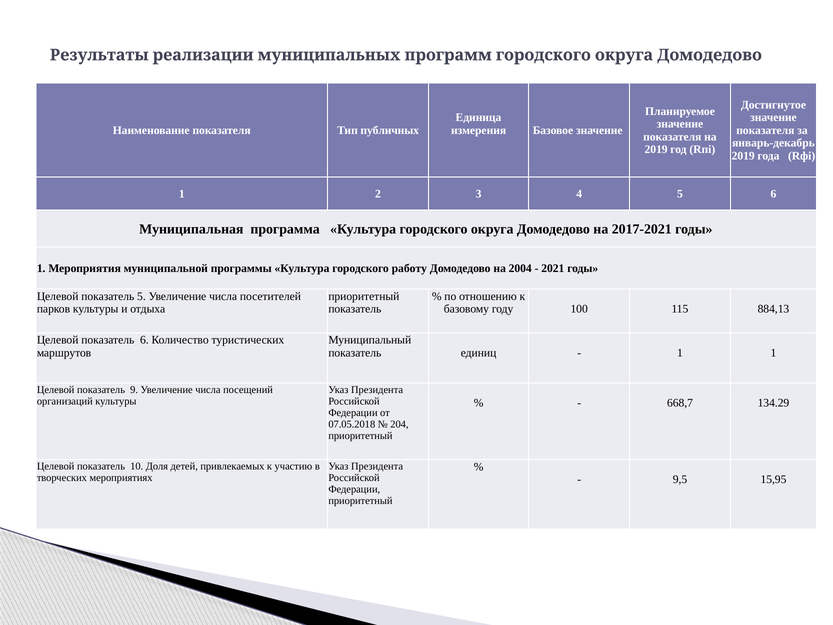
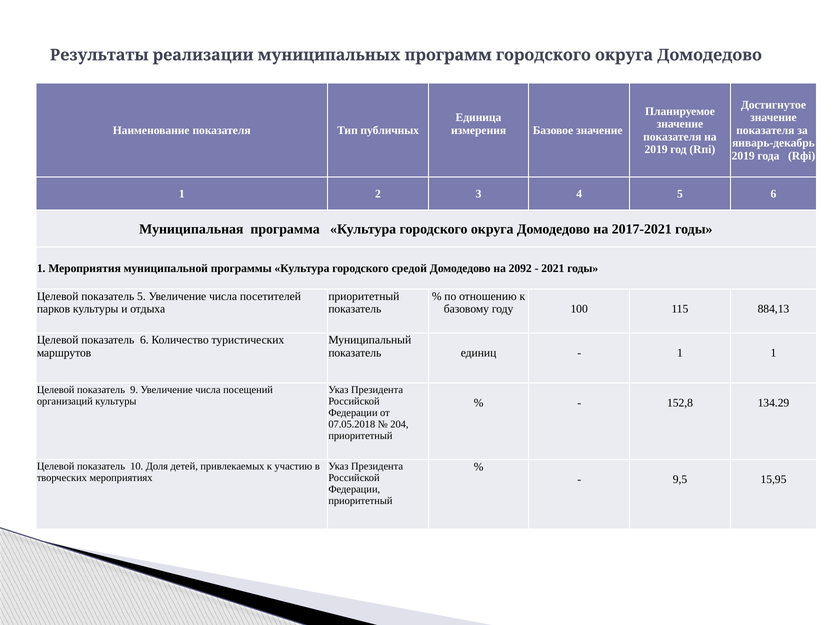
работу: работу -> средой
2004: 2004 -> 2092
668,7: 668,7 -> 152,8
